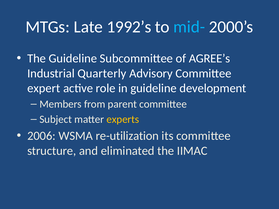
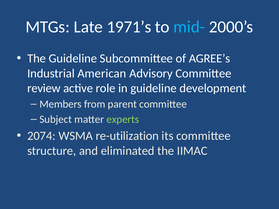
1992’s: 1992’s -> 1971’s
Quarterly: Quarterly -> American
expert: expert -> review
experts colour: yellow -> light green
2006: 2006 -> 2074
